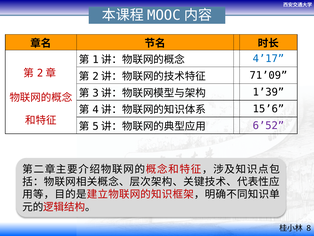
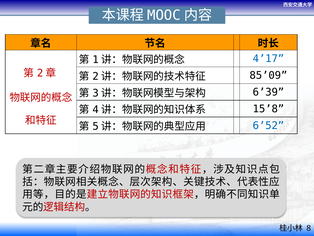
71’09: 71’09 -> 85’09
1’39: 1’39 -> 6’39
15’6: 15’6 -> 15’8
6’52 colour: purple -> blue
